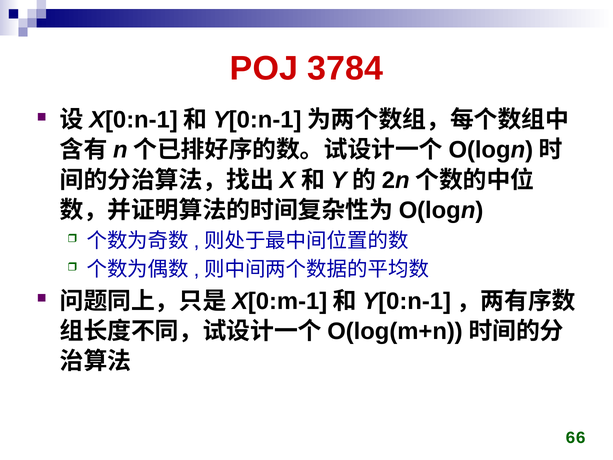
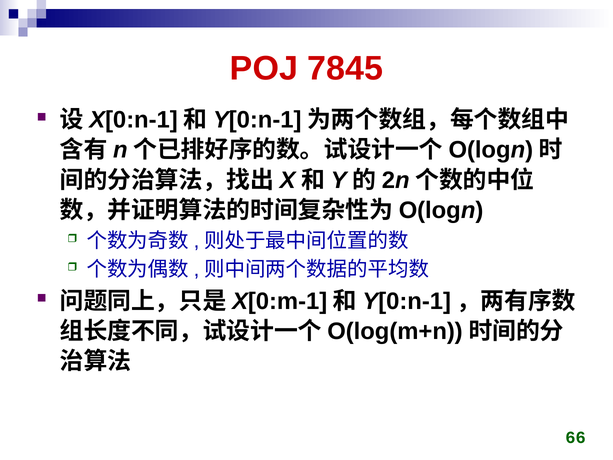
3784: 3784 -> 7845
